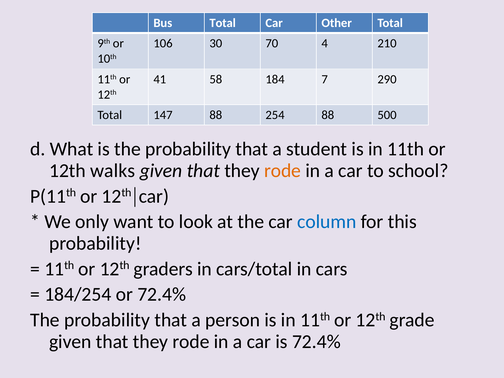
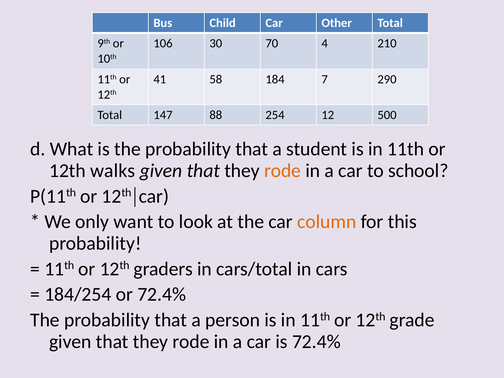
Bus Total: Total -> Child
254 88: 88 -> 12
column colour: blue -> orange
